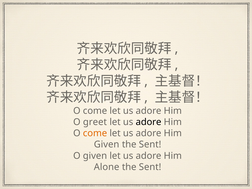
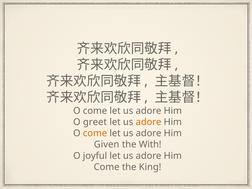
adore at (149, 122) colour: black -> orange
Sent at (150, 144): Sent -> With
O given: given -> joyful
Alone at (107, 167): Alone -> Come
Sent at (150, 167): Sent -> King
